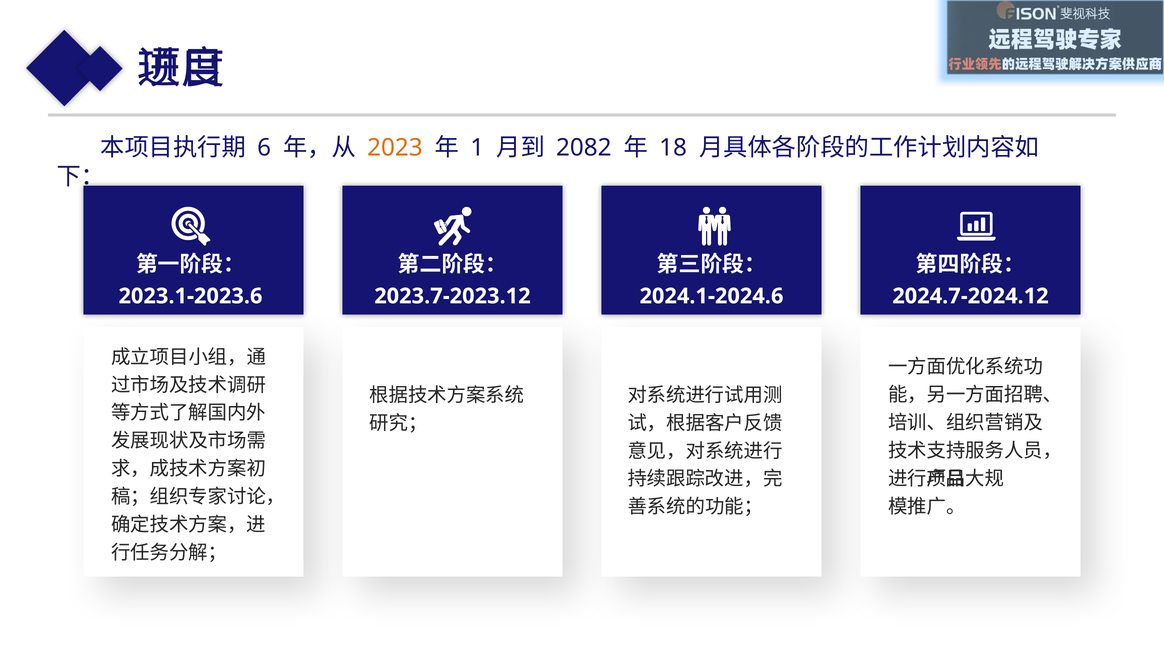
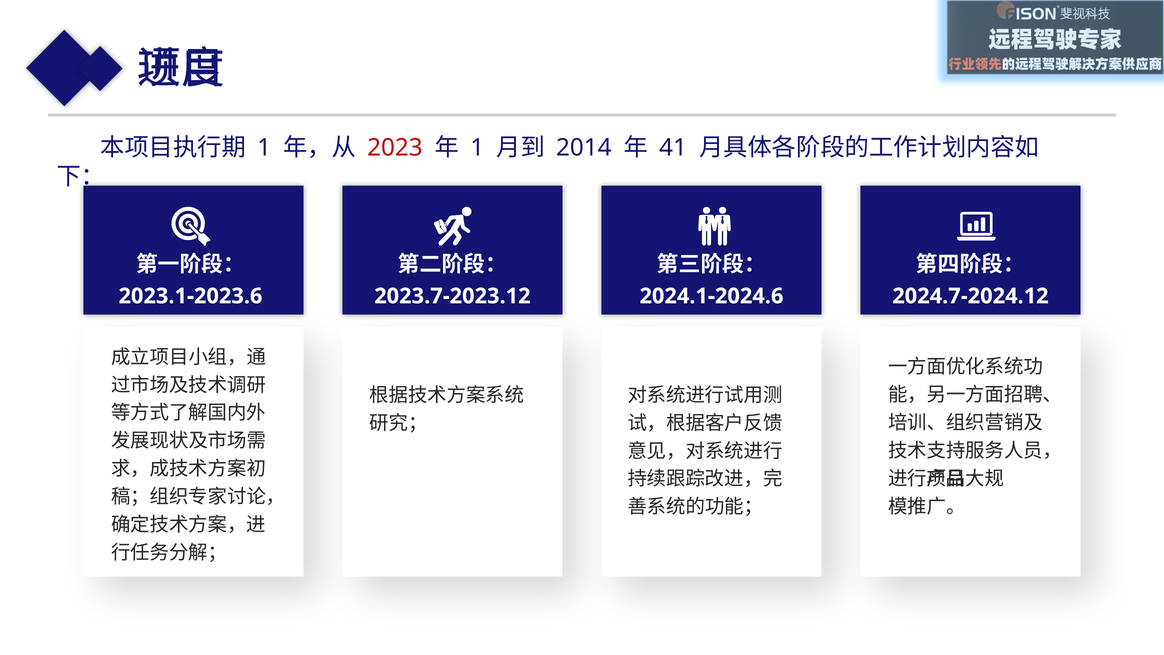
6 at (264, 148): 6 -> 1
2023 colour: orange -> red
2082: 2082 -> 2014
18: 18 -> 41
